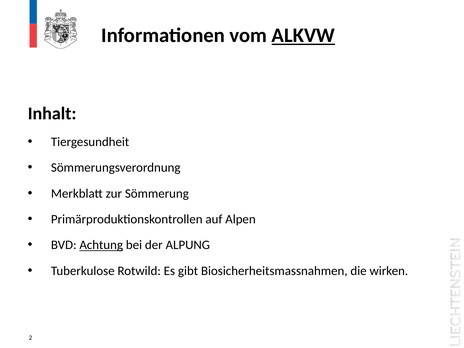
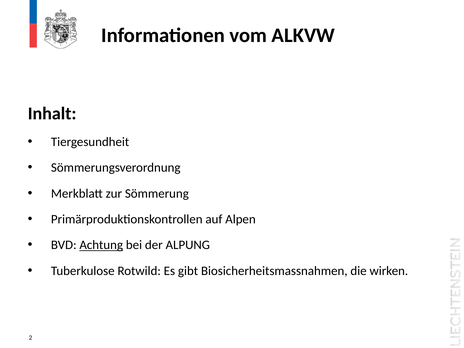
ALKVW underline: present -> none
